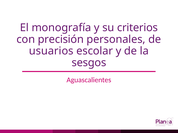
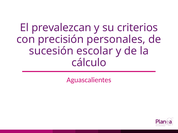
monografía: monografía -> prevalezcan
usuarios: usuarios -> sucesión
sesgos: sesgos -> cálculo
